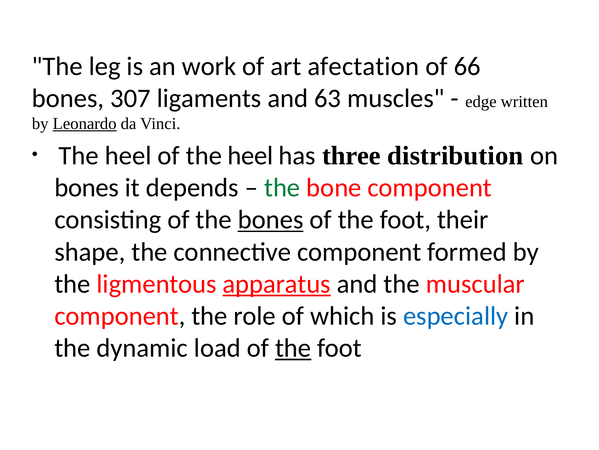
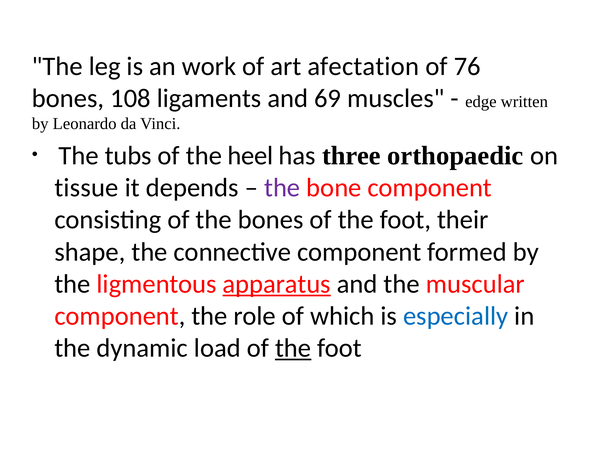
66: 66 -> 76
307: 307 -> 108
63: 63 -> 69
Leonardo underline: present -> none
heel at (128, 156): heel -> tubs
distribution: distribution -> orthopaedic
bones at (87, 187): bones -> tissue
the at (282, 187) colour: green -> purple
bones at (271, 219) underline: present -> none
